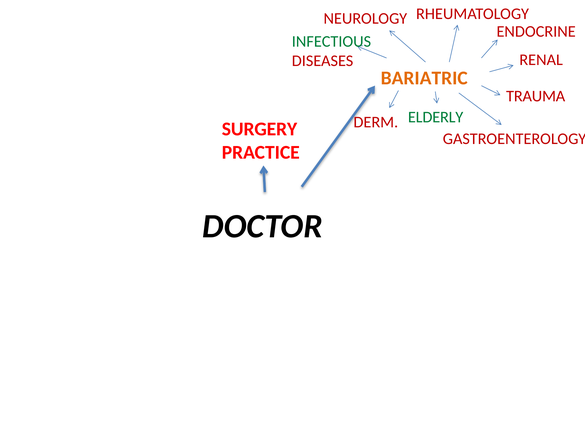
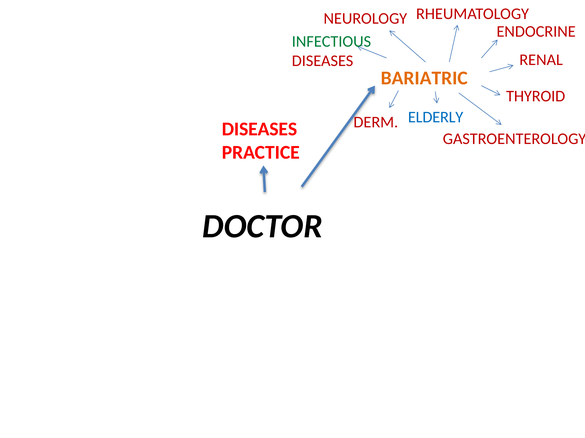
TRAUMA: TRAUMA -> THYROID
ELDERLY colour: green -> blue
SURGERY at (259, 129): SURGERY -> DISEASES
